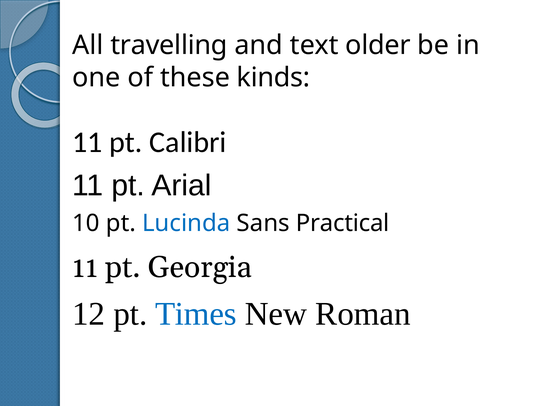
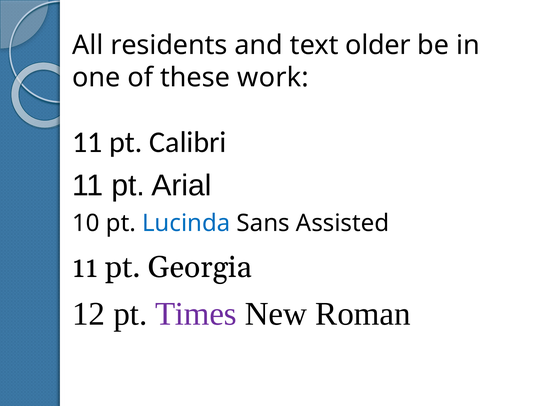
travelling: travelling -> residents
kinds: kinds -> work
Practical: Practical -> Assisted
Times colour: blue -> purple
